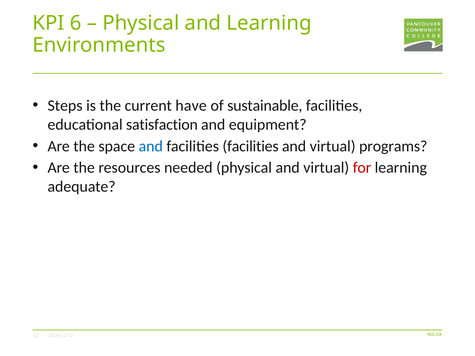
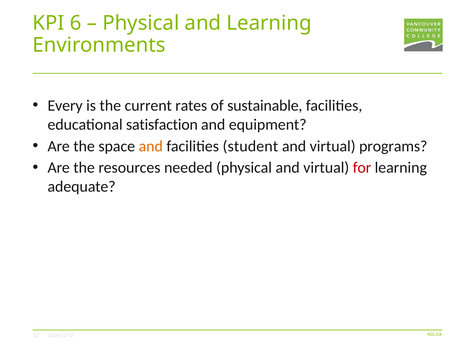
Steps: Steps -> Every
have: have -> rates
and at (151, 146) colour: blue -> orange
facilities facilities: facilities -> student
